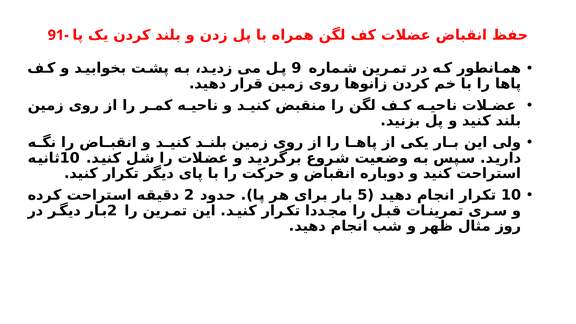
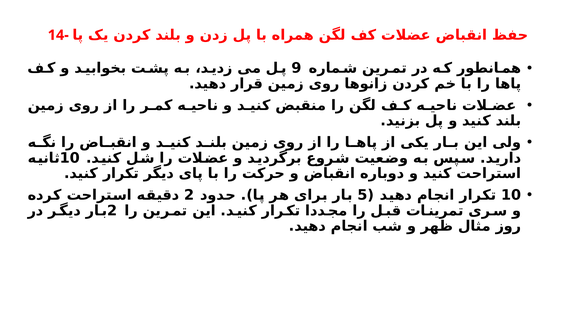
91-: 91- -> 14-
